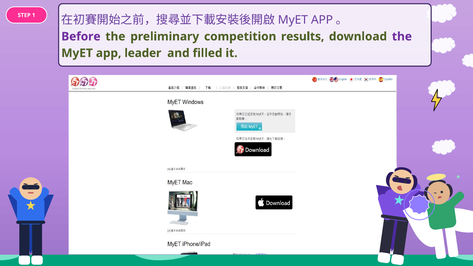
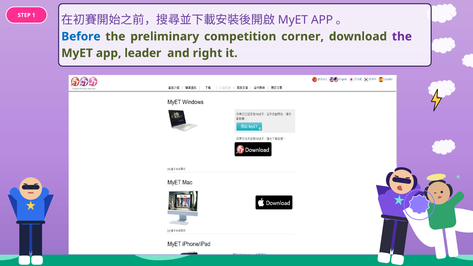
Before colour: purple -> blue
results: results -> corner
filled: filled -> right
